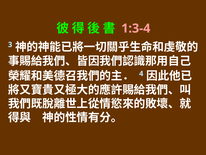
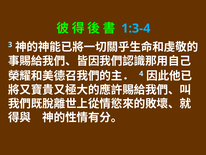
1:3-4 colour: pink -> light blue
